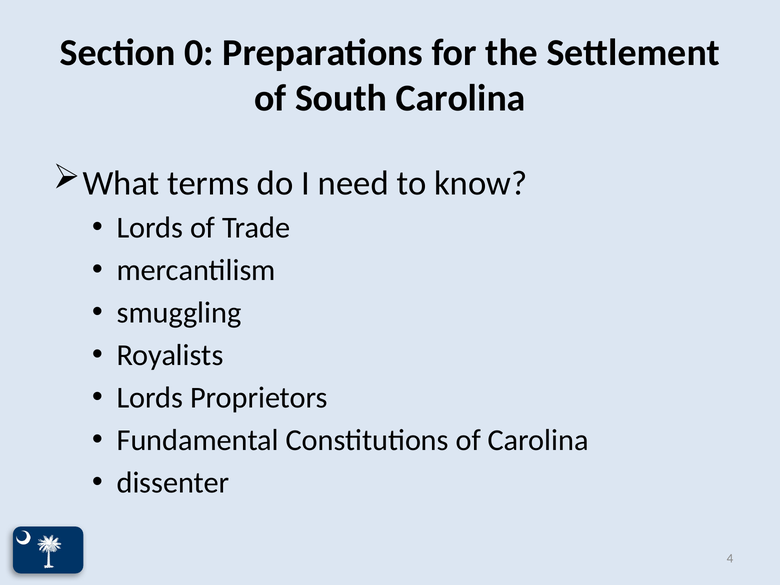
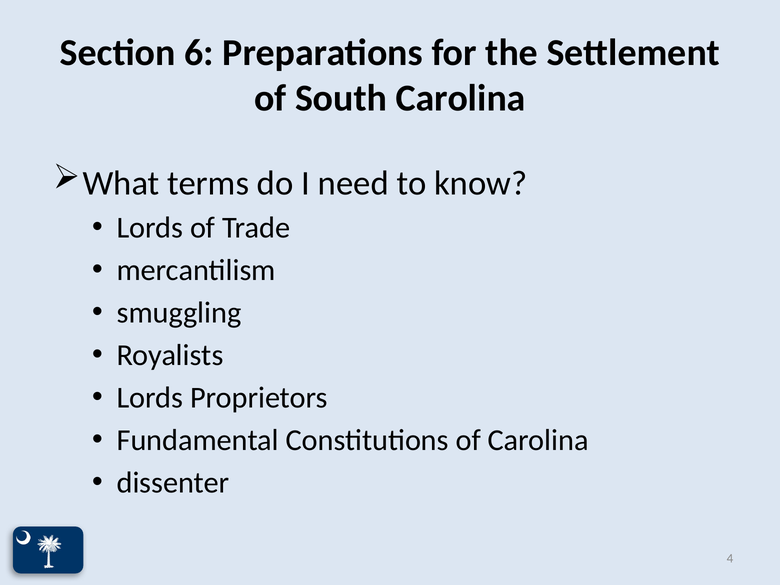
0: 0 -> 6
